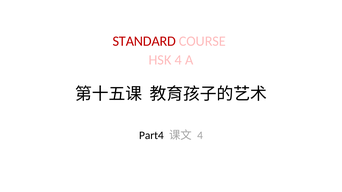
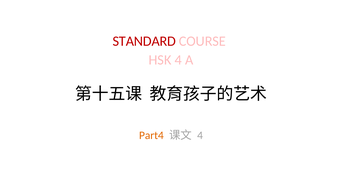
Part4 colour: black -> orange
